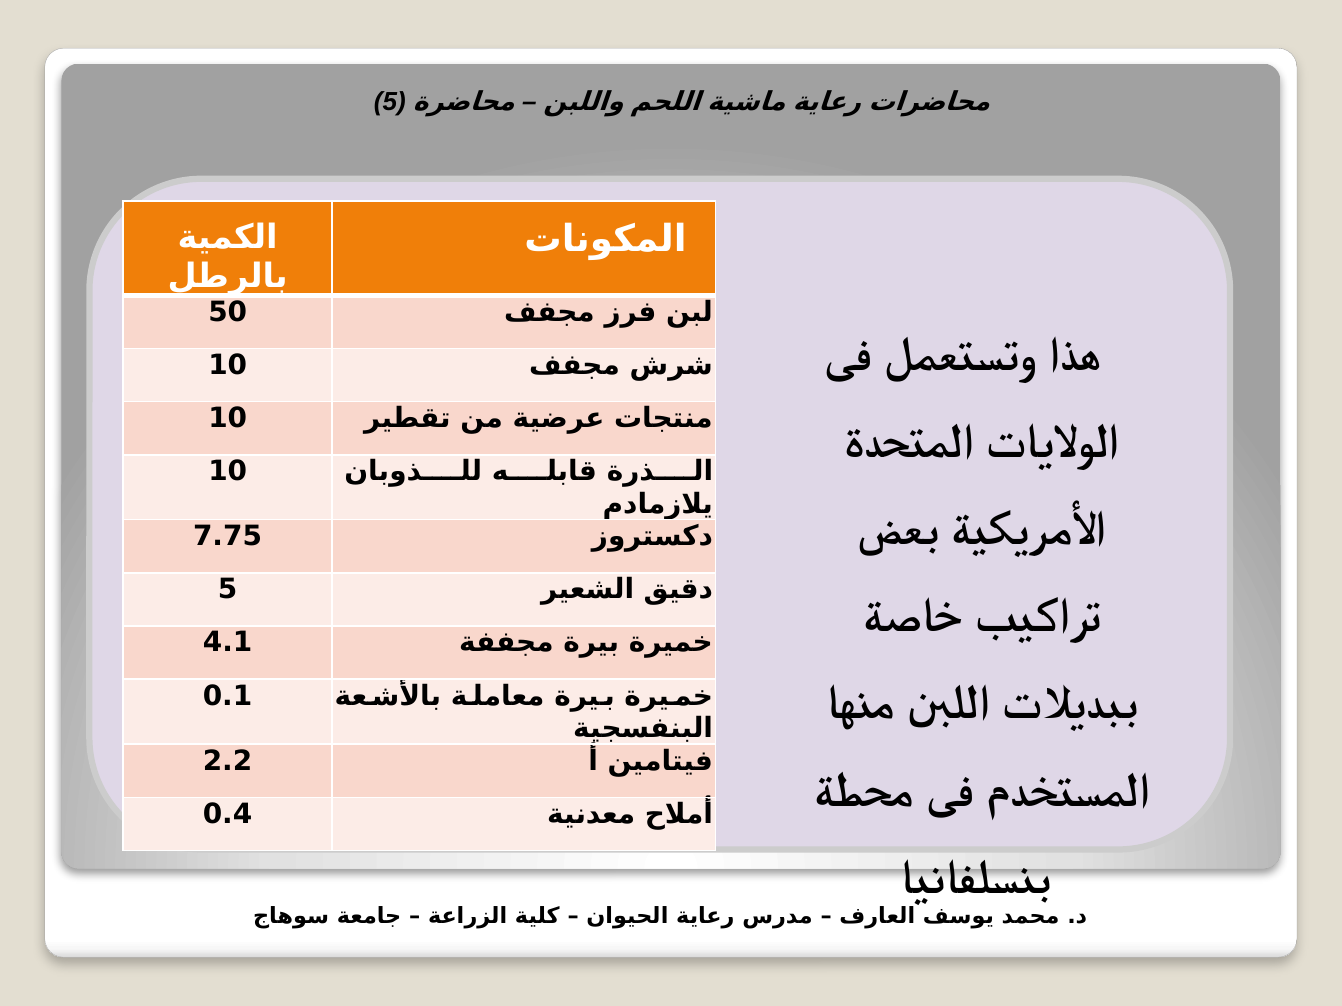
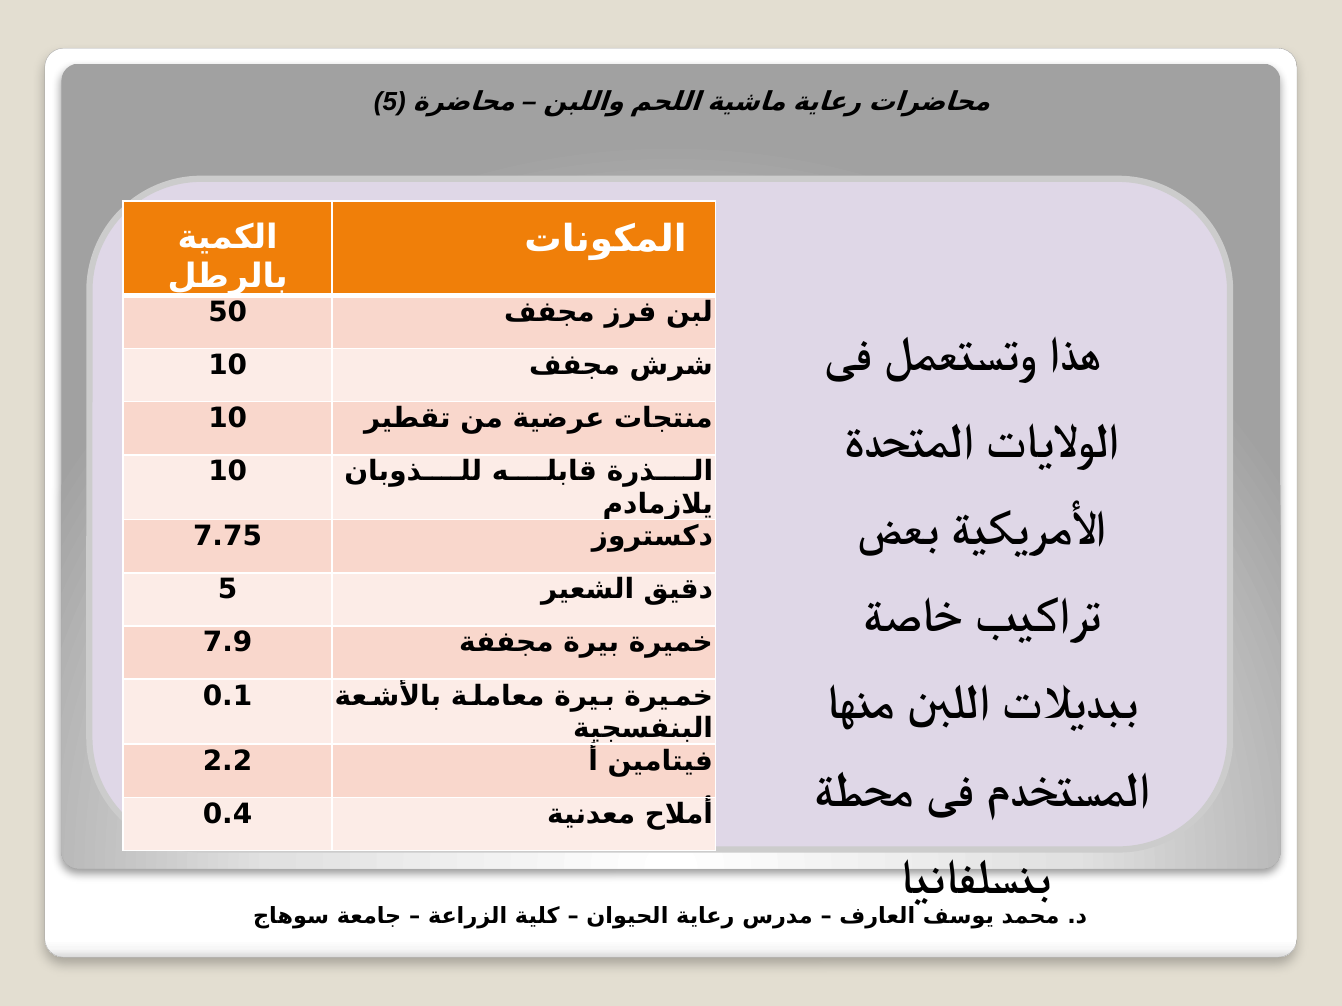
4.1: 4.1 -> 7.9
